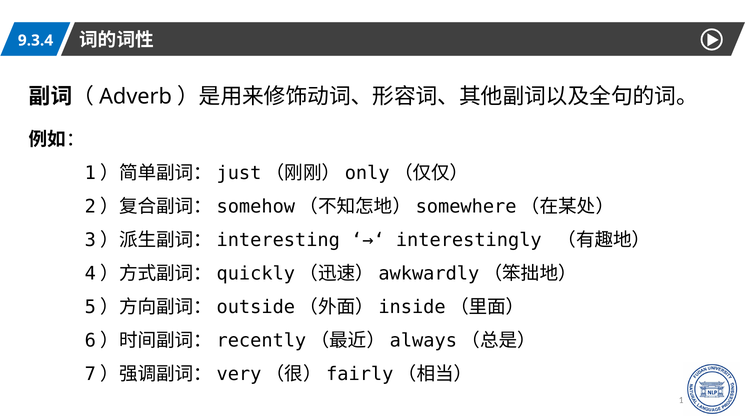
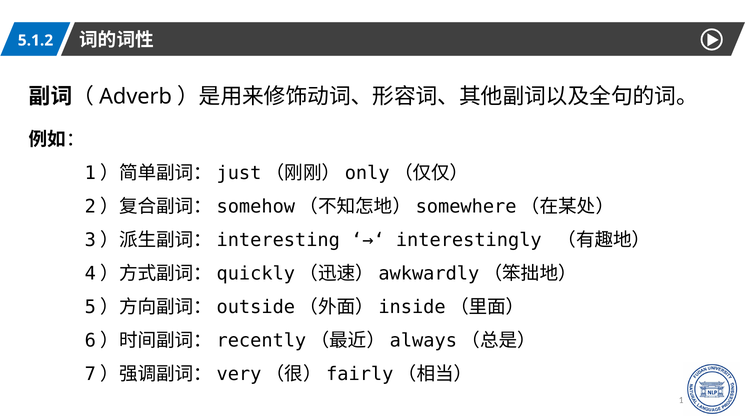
9.3.4: 9.3.4 -> 5.1.2
